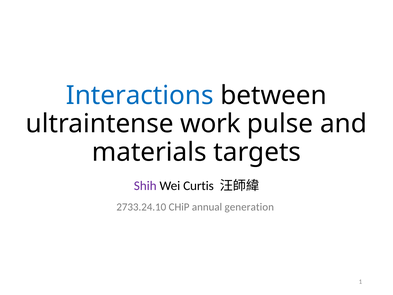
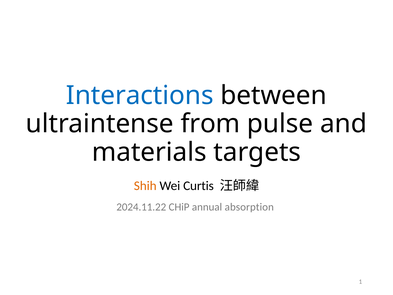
work: work -> from
Shih colour: purple -> orange
2733.24.10: 2733.24.10 -> 2024.11.22
generation: generation -> absorption
